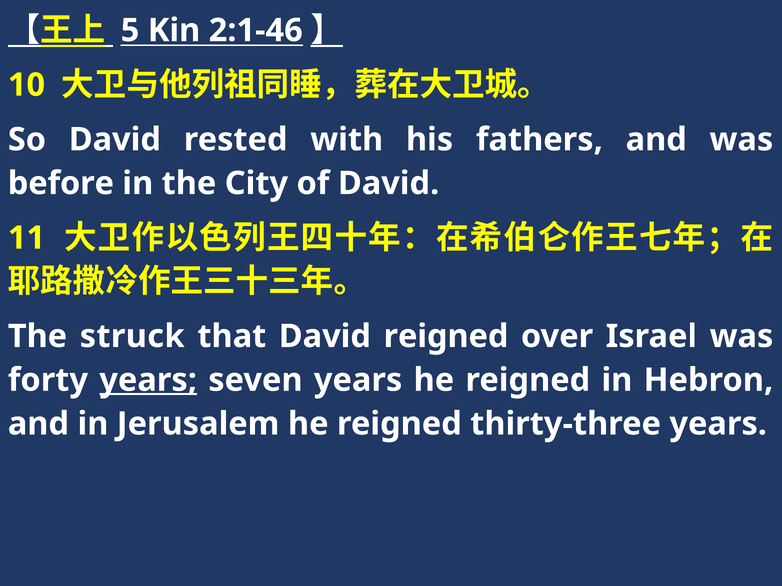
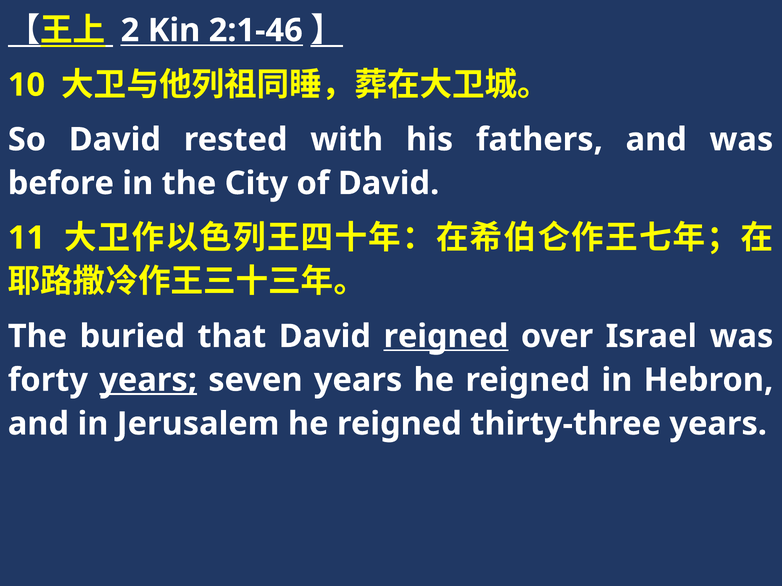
5: 5 -> 2
struck: struck -> buried
reigned at (446, 337) underline: none -> present
